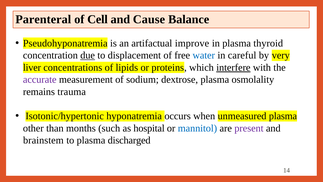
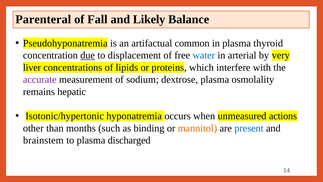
Cell: Cell -> Fall
Cause: Cause -> Likely
improve: improve -> common
careful: careful -> arterial
interfere underline: present -> none
trauma: trauma -> hepatic
unmeasured plasma: plasma -> actions
hospital: hospital -> binding
mannitol colour: blue -> orange
present colour: purple -> blue
